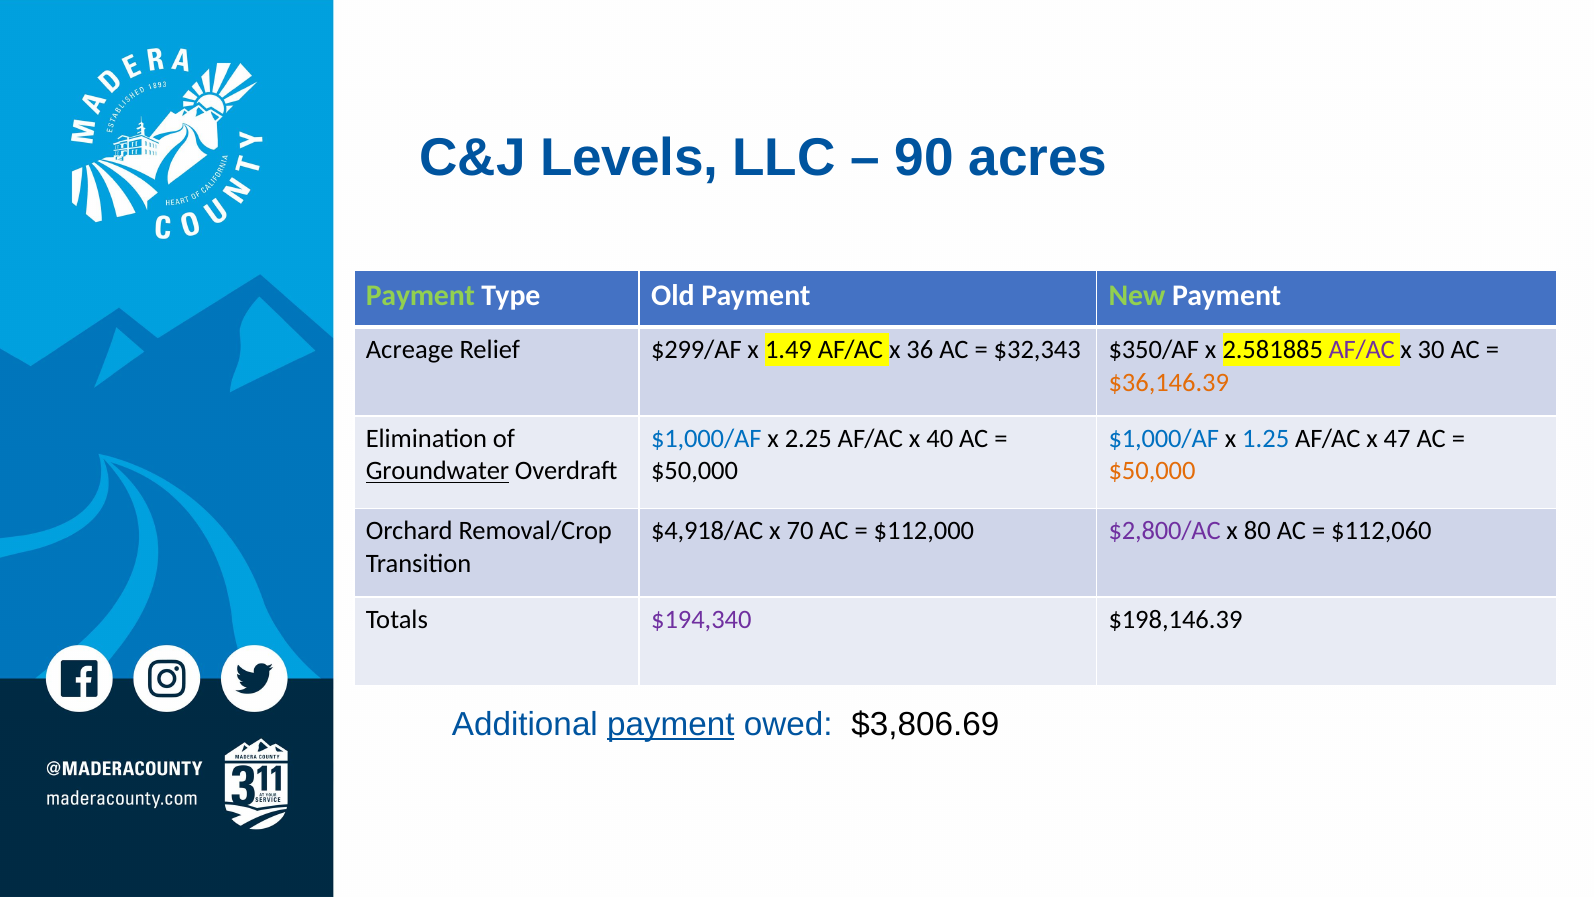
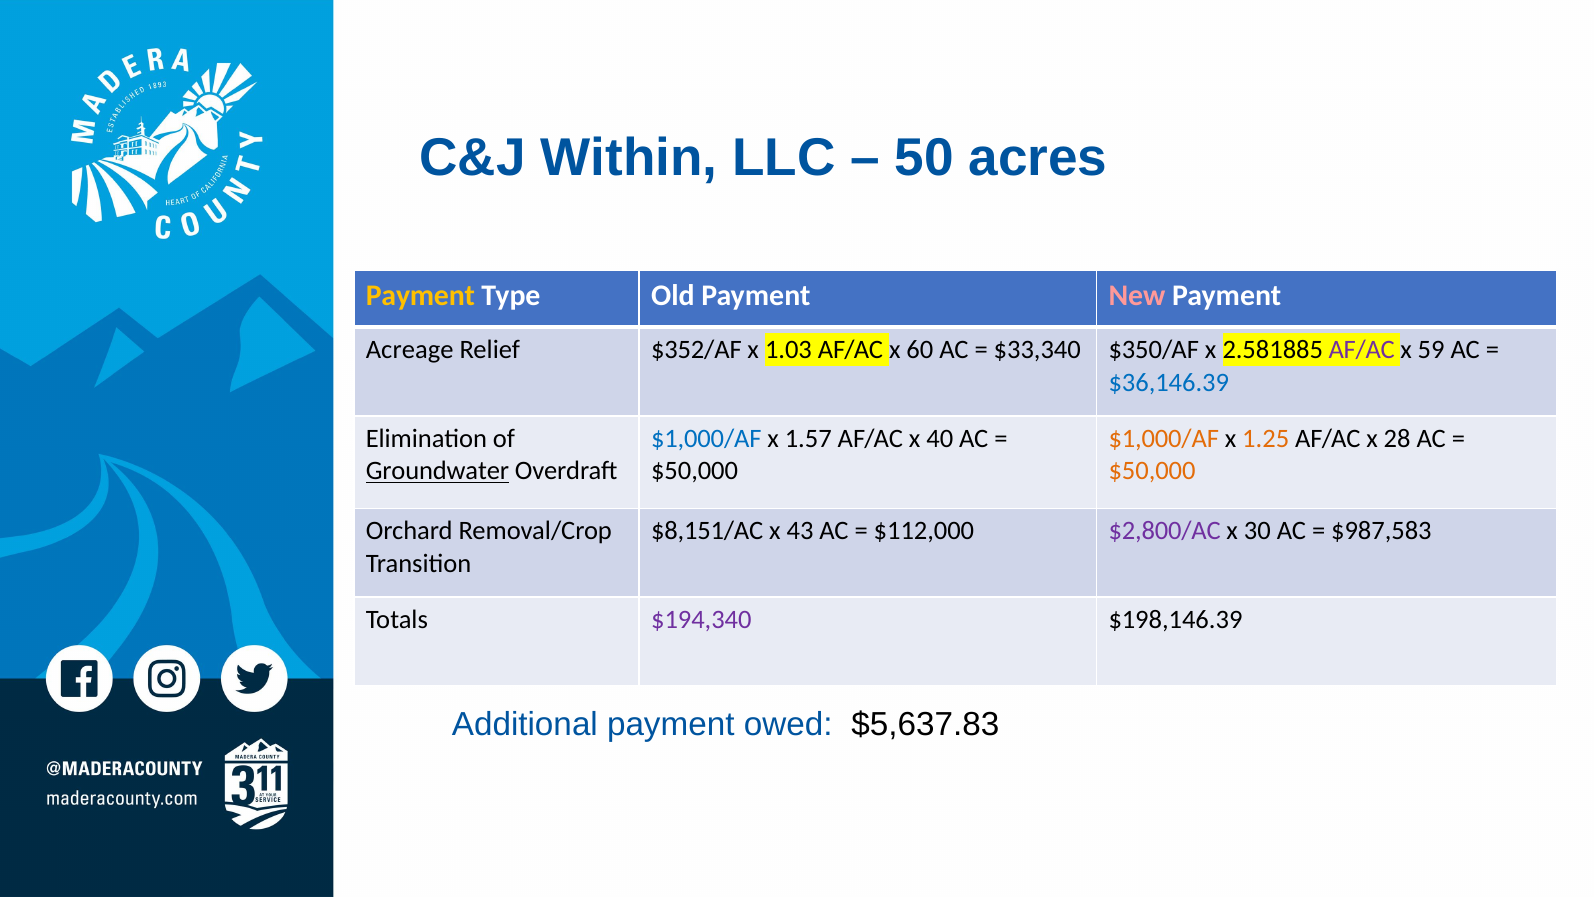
Levels: Levels -> Within
90: 90 -> 50
Payment at (420, 295) colour: light green -> yellow
New colour: light green -> pink
$299/AF: $299/AF -> $352/AF
1.49: 1.49 -> 1.03
36: 36 -> 60
$32,343: $32,343 -> $33,340
30: 30 -> 59
$36,146.39 colour: orange -> blue
2.25: 2.25 -> 1.57
$1,000/AF at (1164, 438) colour: blue -> orange
1.25 colour: blue -> orange
47: 47 -> 28
$4,918/AC: $4,918/AC -> $8,151/AC
70: 70 -> 43
80: 80 -> 30
$112,060: $112,060 -> $987,583
payment at (671, 724) underline: present -> none
$3,806.69: $3,806.69 -> $5,637.83
